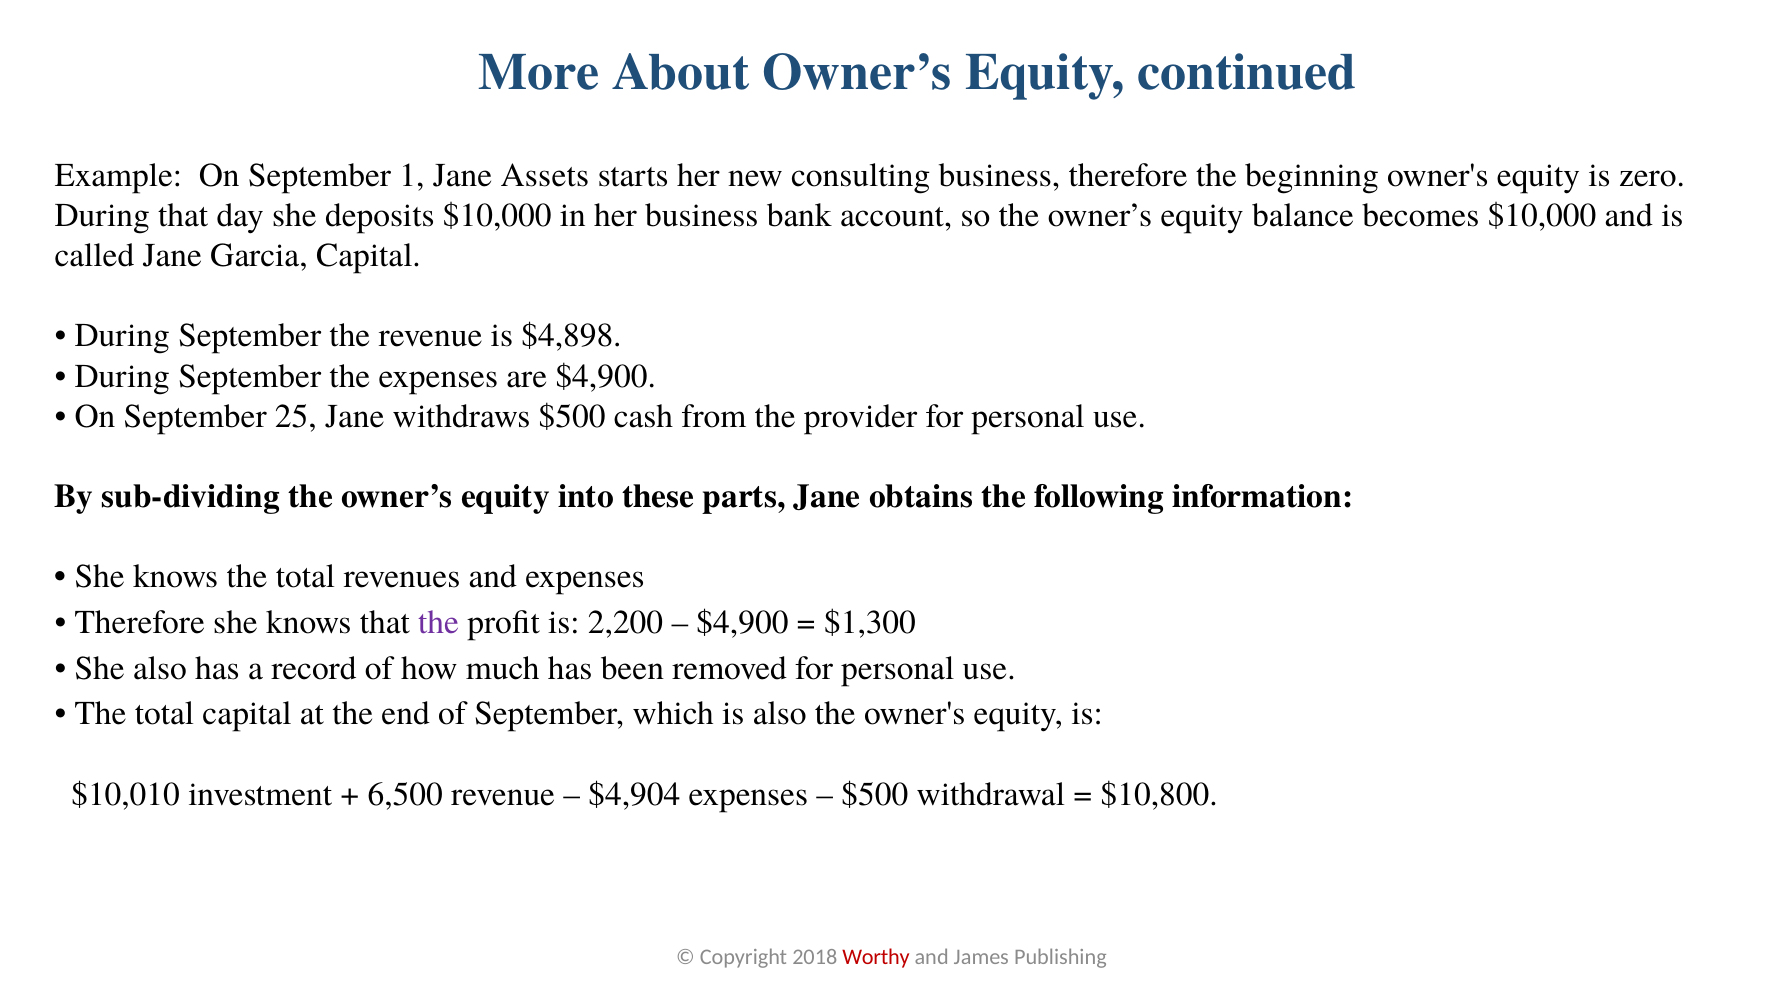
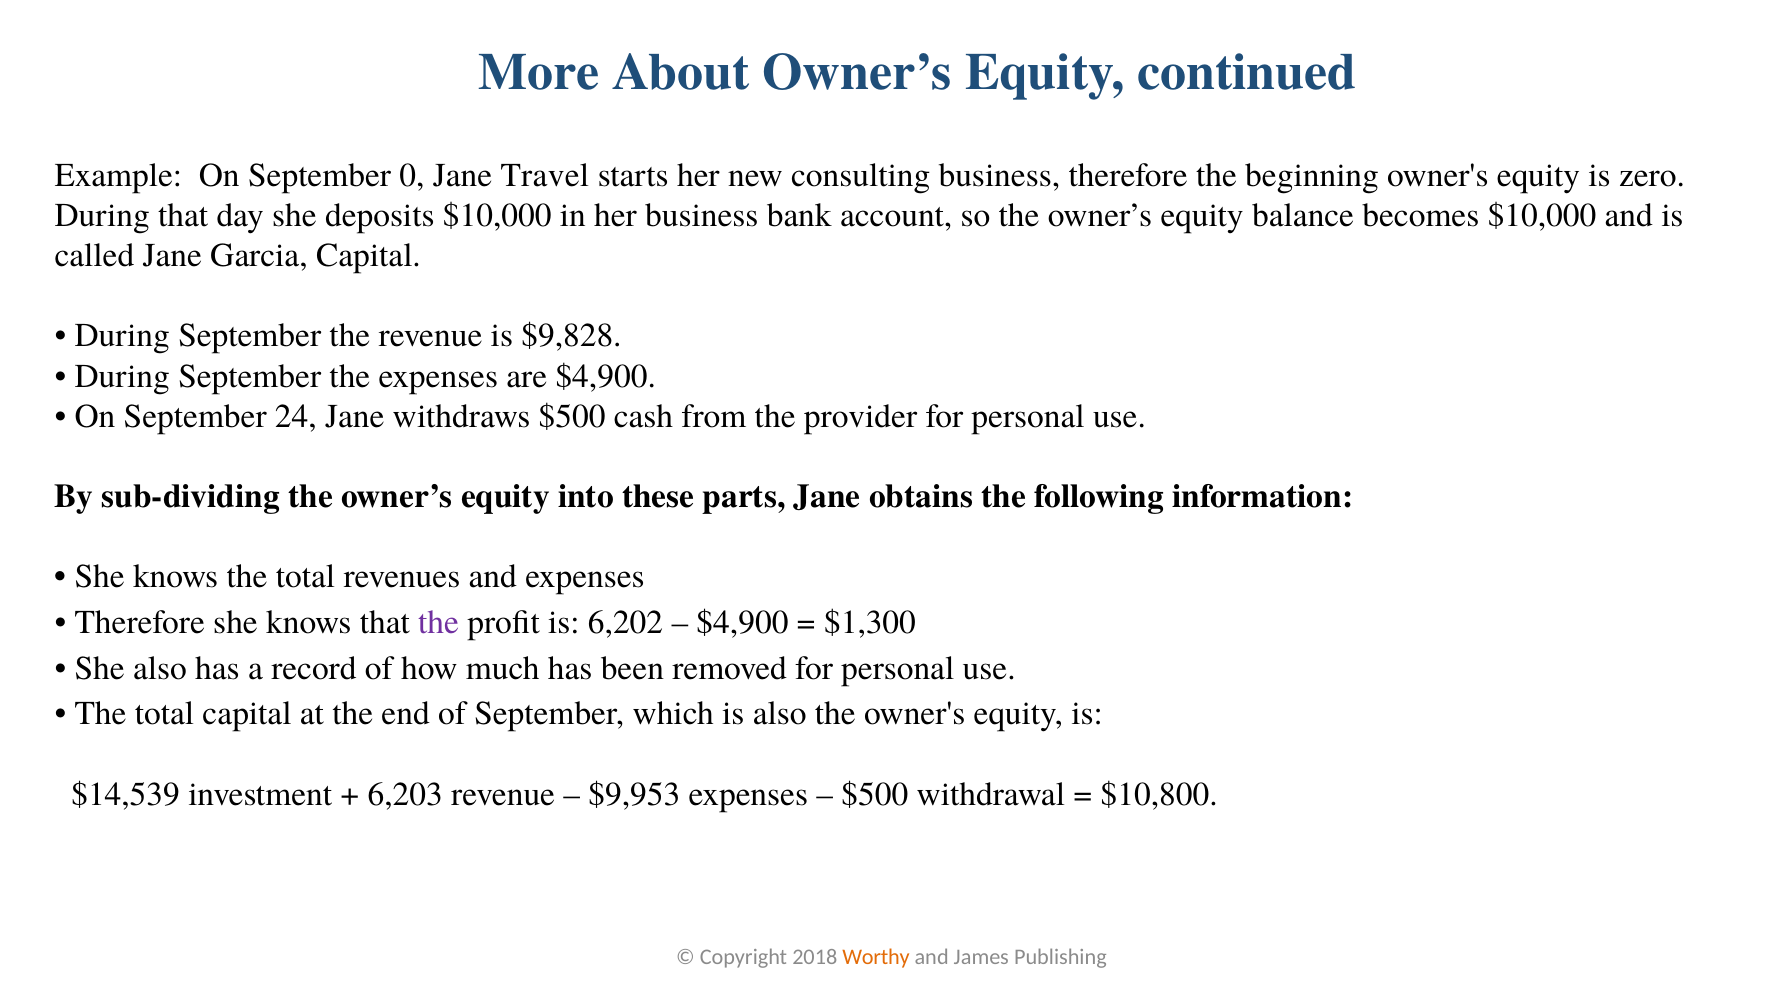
1: 1 -> 0
Assets: Assets -> Travel
$4,898: $4,898 -> $9,828
25: 25 -> 24
2,200: 2,200 -> 6,202
$10,010: $10,010 -> $14,539
6,500: 6,500 -> 6,203
$4,904: $4,904 -> $9,953
Worthy colour: red -> orange
